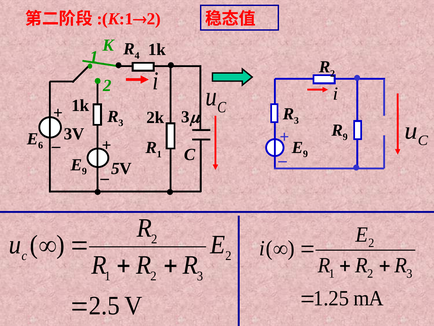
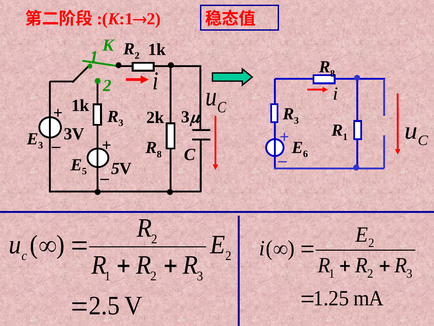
4 at (137, 56): 4 -> 2
2 at (333, 73): 2 -> 8
9 at (345, 137): 9 -> 1
6 at (41, 145): 6 -> 3
9 at (305, 154): 9 -> 6
1 at (159, 154): 1 -> 8
9 at (84, 171): 9 -> 5
